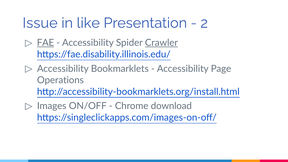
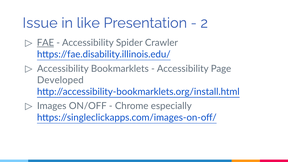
Crawler underline: present -> none
Operations: Operations -> Developed
download: download -> especially
